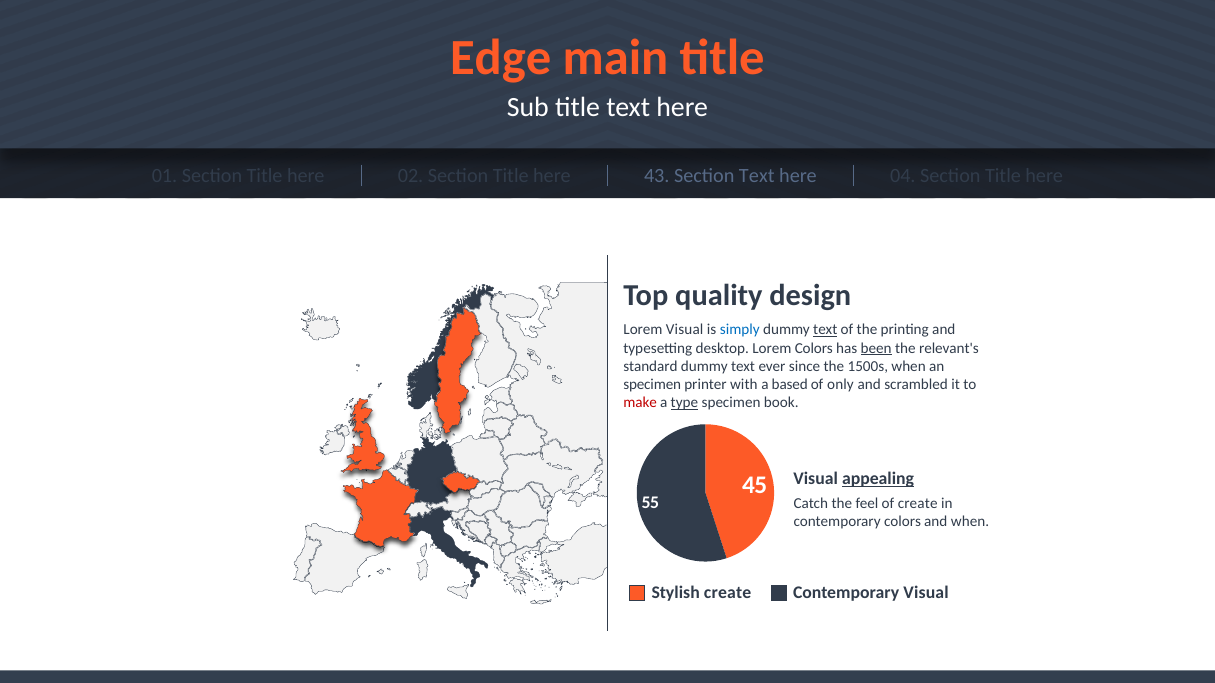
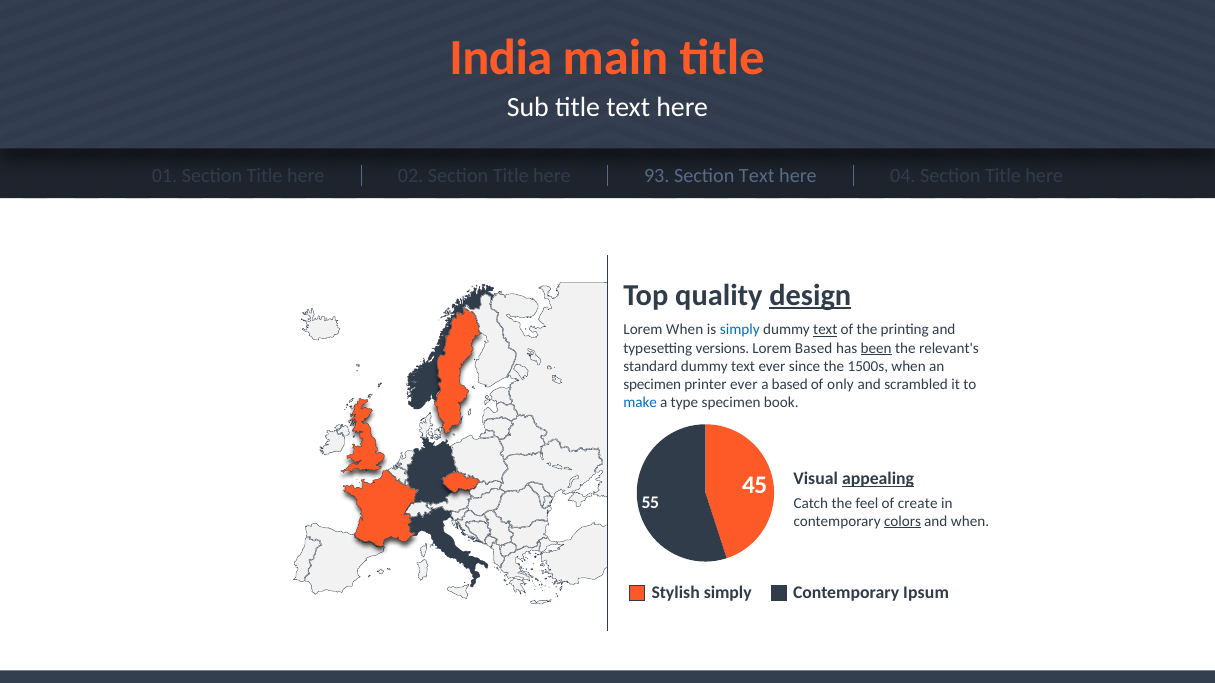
Edge: Edge -> India
43: 43 -> 93
design underline: none -> present
Lorem Visual: Visual -> When
desktop: desktop -> versions
Lorem Colors: Colors -> Based
printer with: with -> ever
make colour: red -> blue
type underline: present -> none
colors at (903, 522) underline: none -> present
Stylish create: create -> simply
Contemporary Visual: Visual -> Ipsum
